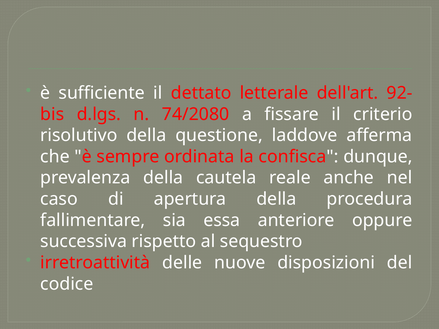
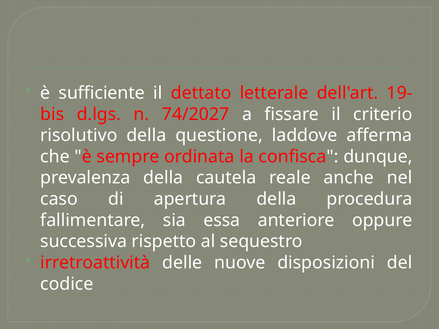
92-: 92- -> 19-
74/2080: 74/2080 -> 74/2027
